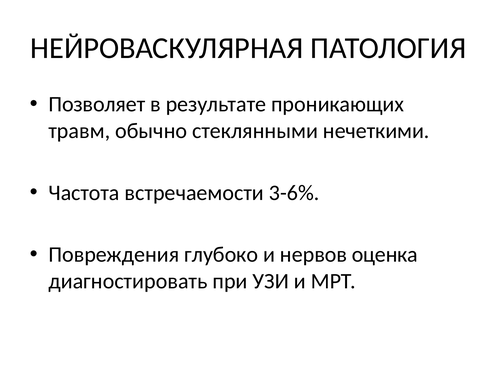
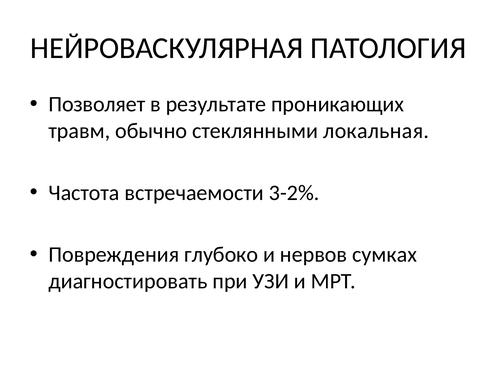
нечеткими: нечеткими -> локальная
3-6%: 3-6% -> 3-2%
оценка: оценка -> сумках
